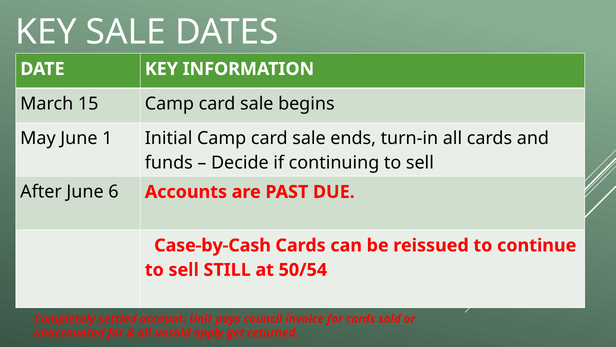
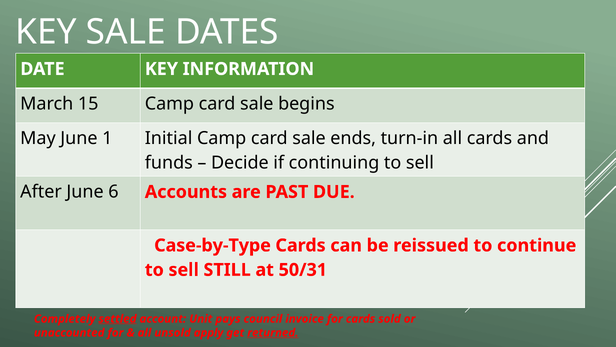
Case-by-Cash: Case-by-Cash -> Case-by-Type
50/54: 50/54 -> 50/31
settled underline: none -> present
